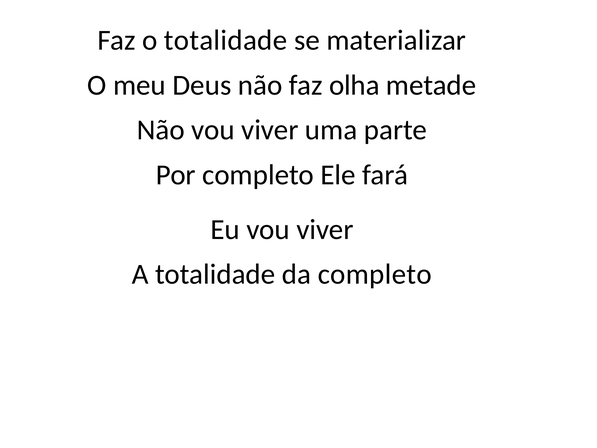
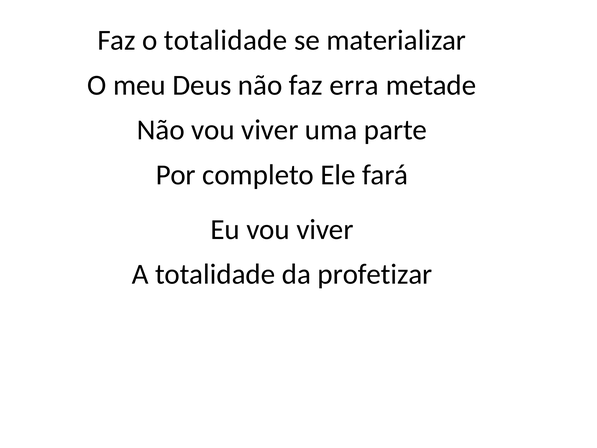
olha: olha -> erra
da completo: completo -> profetizar
